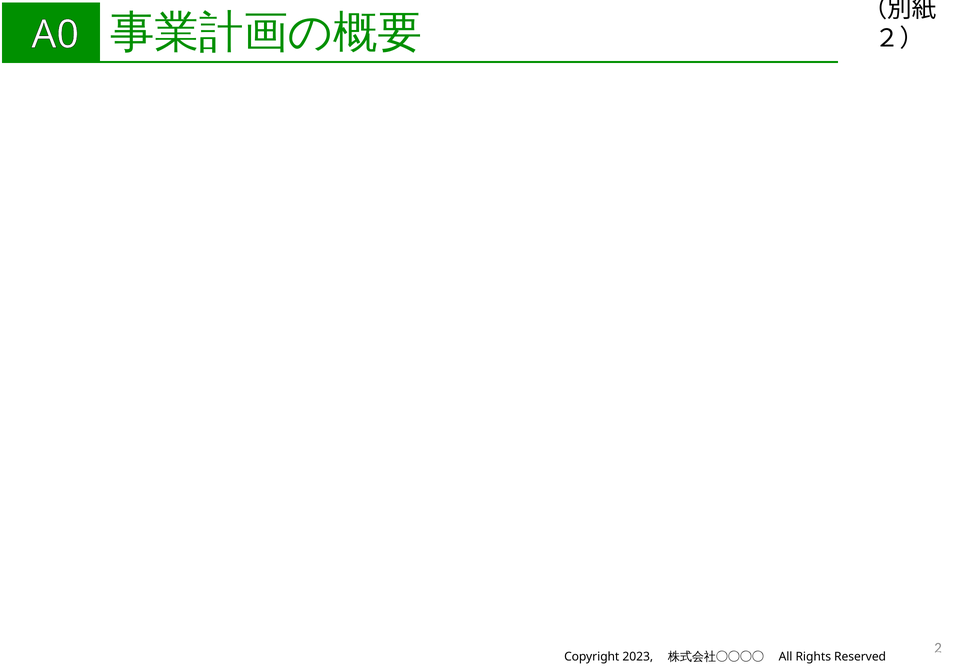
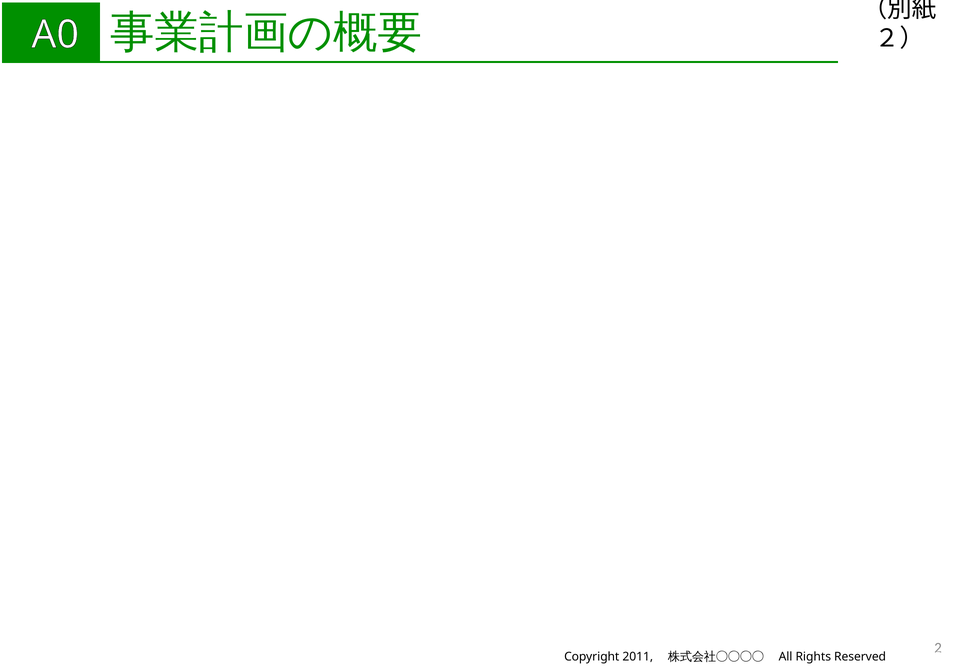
2023: 2023 -> 2011
